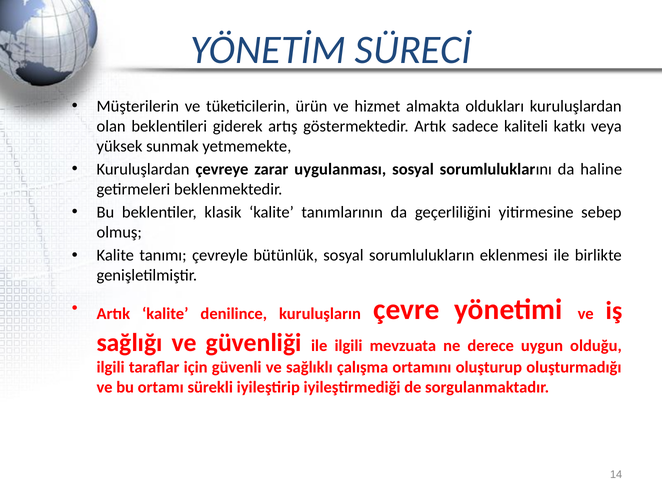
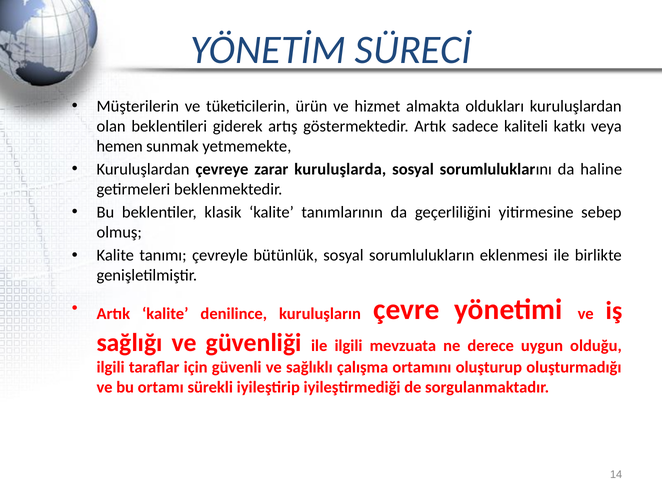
yüksek: yüksek -> hemen
uygulanması: uygulanması -> kuruluşlarda
